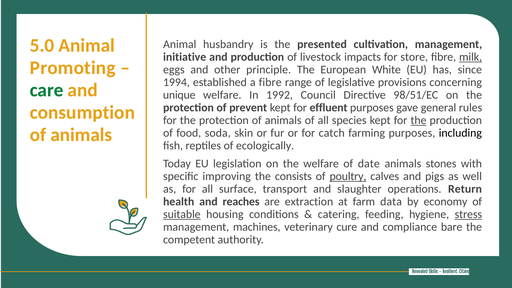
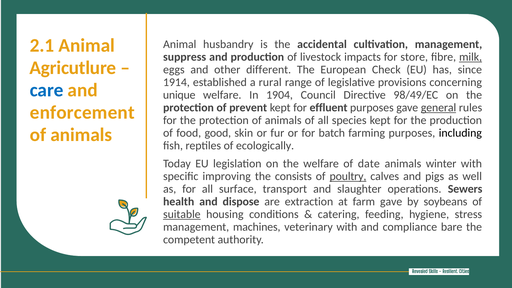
5.0: 5.0 -> 2.1
presented: presented -> accidental
initiative: initiative -> suppress
Promoting: Promoting -> Agricutlure
principle: principle -> different
White: White -> Check
1994: 1994 -> 1914
a fibre: fibre -> rural
care colour: green -> blue
1992: 1992 -> 1904
98/51/EC: 98/51/EC -> 98/49/EC
general underline: none -> present
consumption: consumption -> enforcement
the at (419, 120) underline: present -> none
soda: soda -> good
catch: catch -> batch
stones: stones -> winter
Return: Return -> Sewers
reaches: reaches -> dispose
farm data: data -> gave
economy: economy -> soybeans
stress underline: present -> none
veterinary cure: cure -> with
